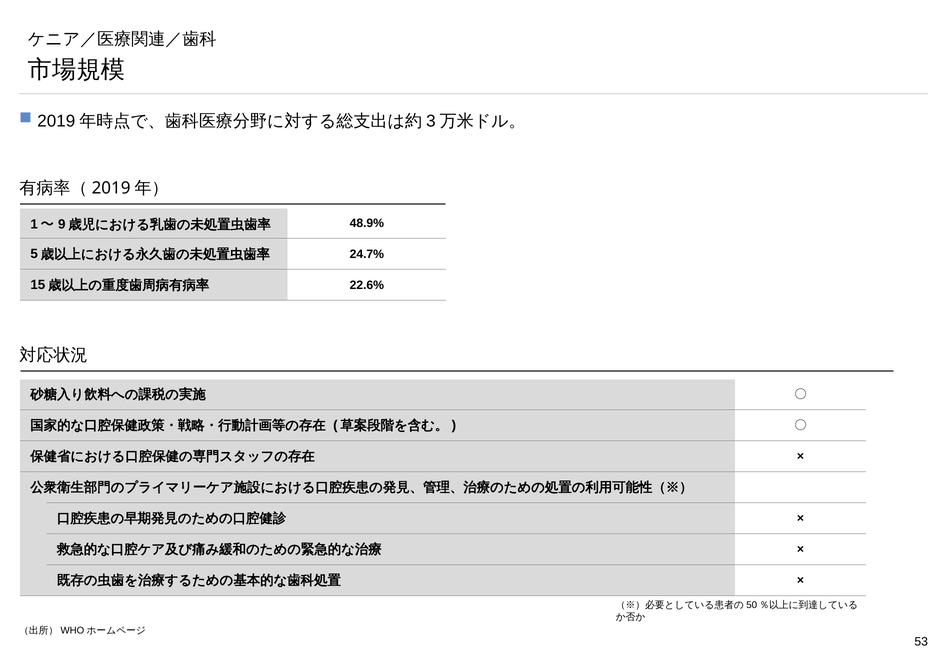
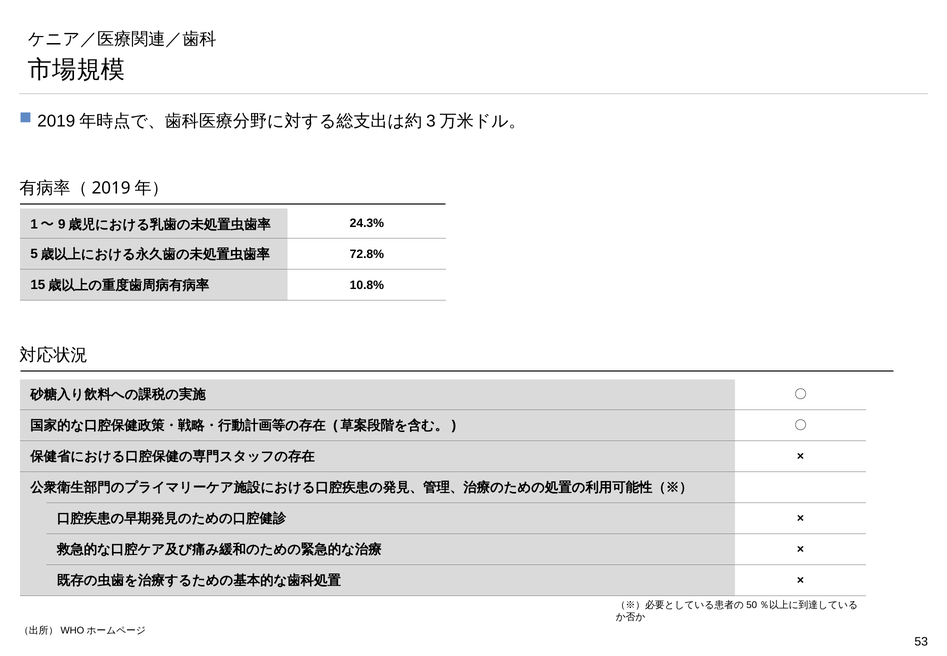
48.9%: 48.9% -> 24.3%
24.7%: 24.7% -> 72.8%
22.6%: 22.6% -> 10.8%
